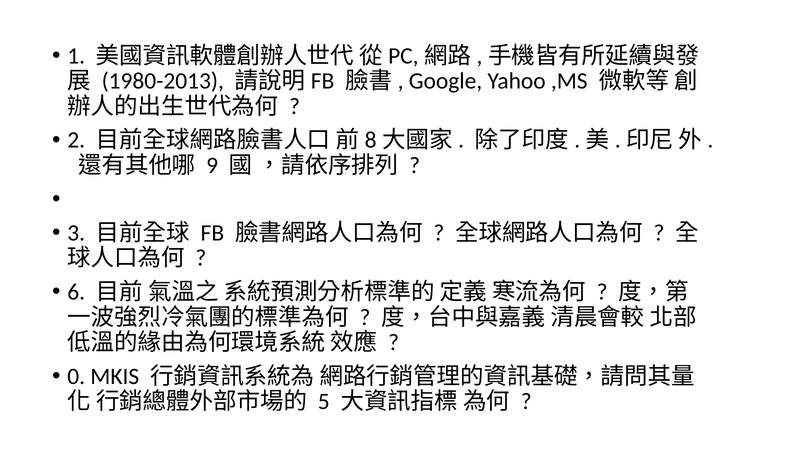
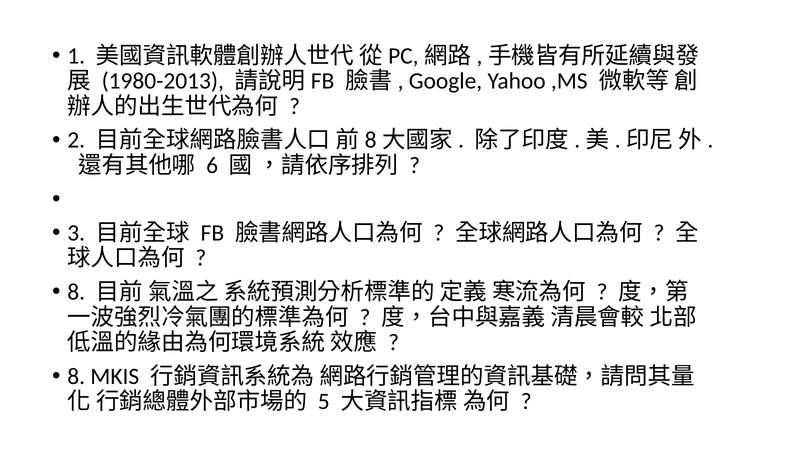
9: 9 -> 6
6 at (76, 292): 6 -> 8
0 at (76, 376): 0 -> 8
